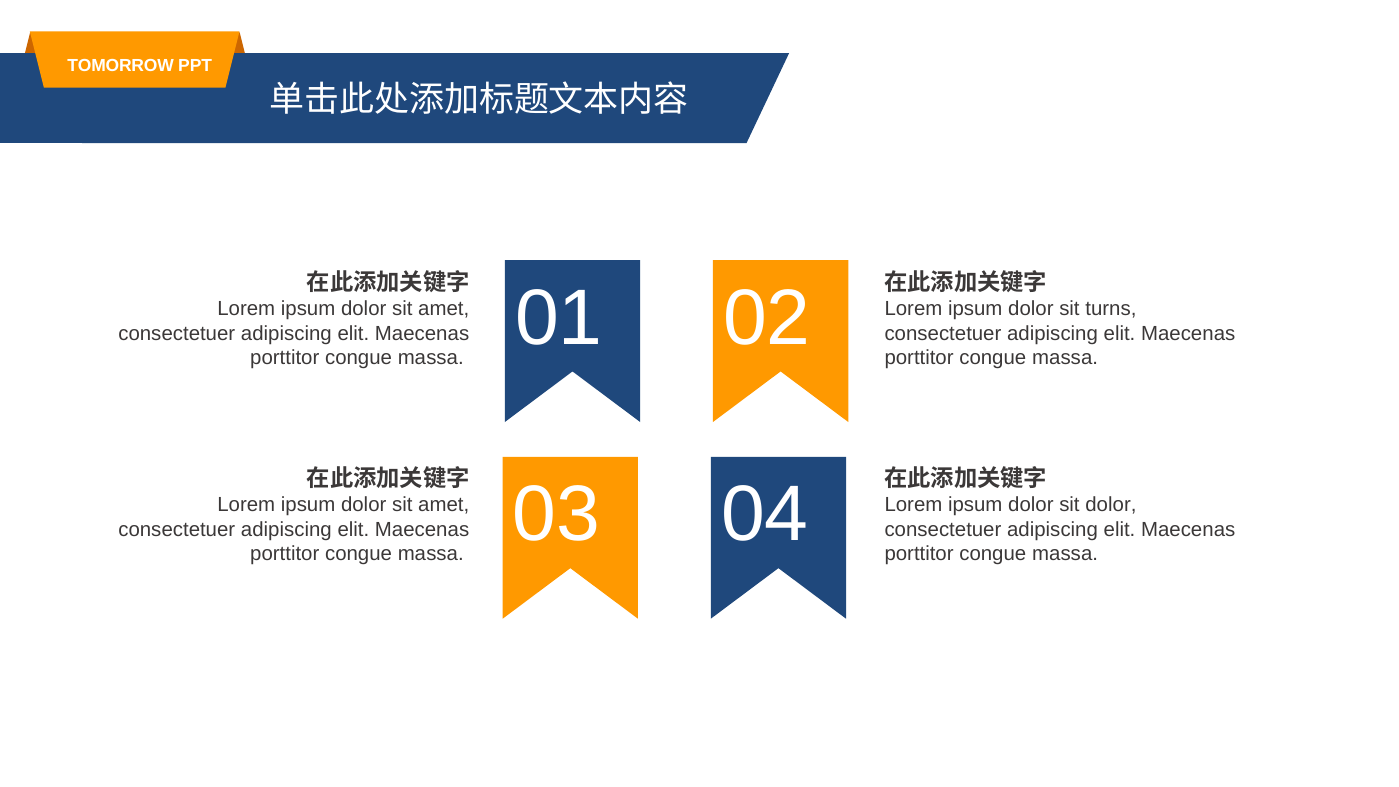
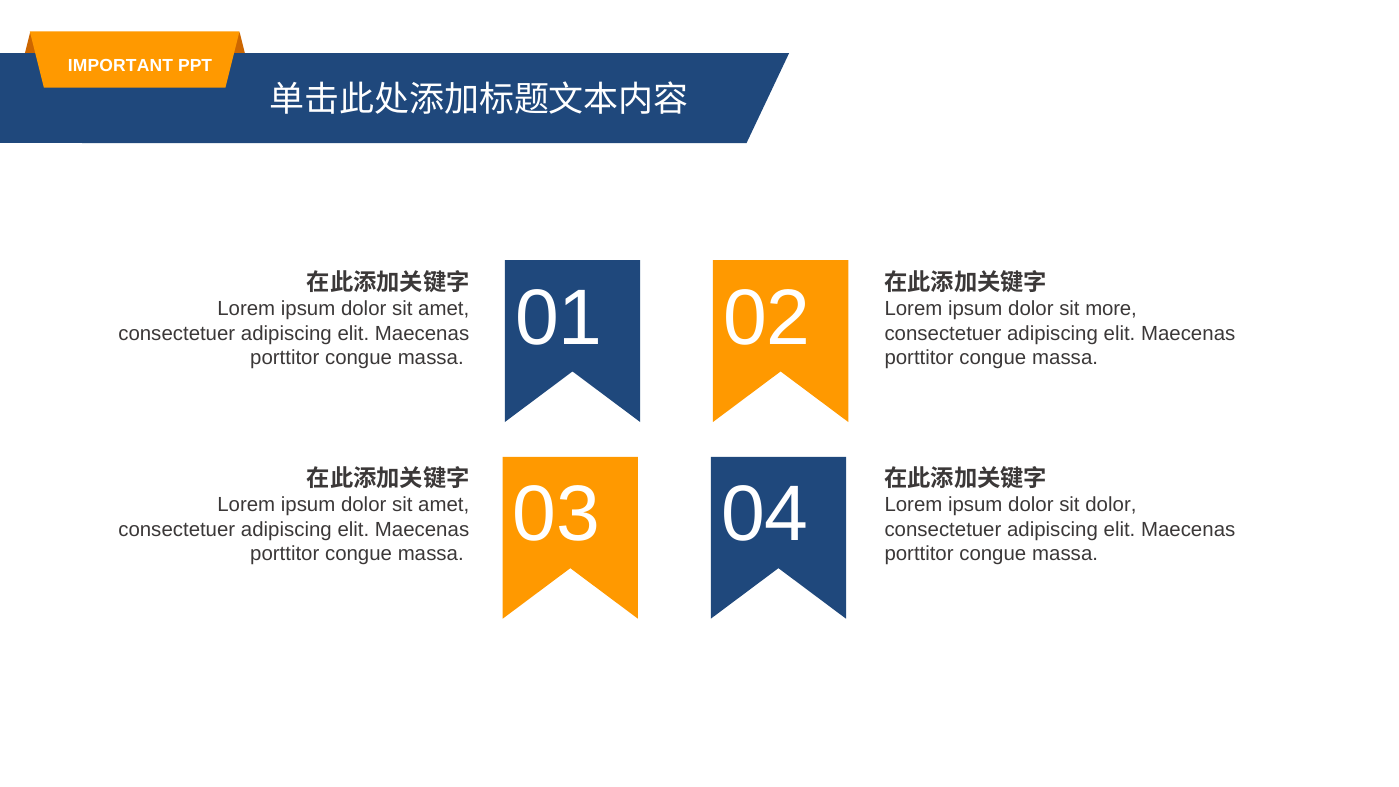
TOMORROW: TOMORROW -> IMPORTANT
turns: turns -> more
